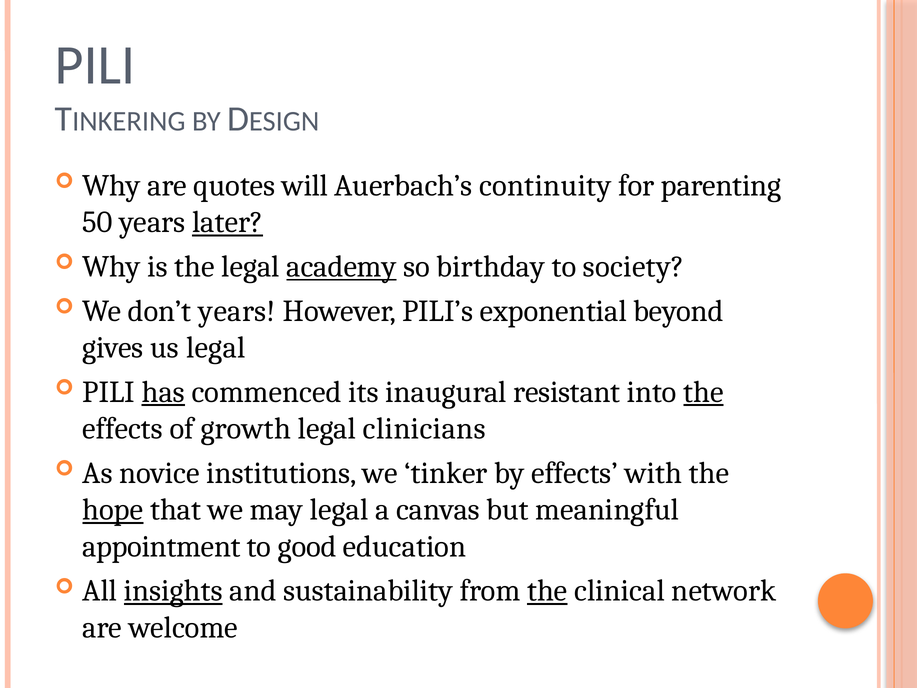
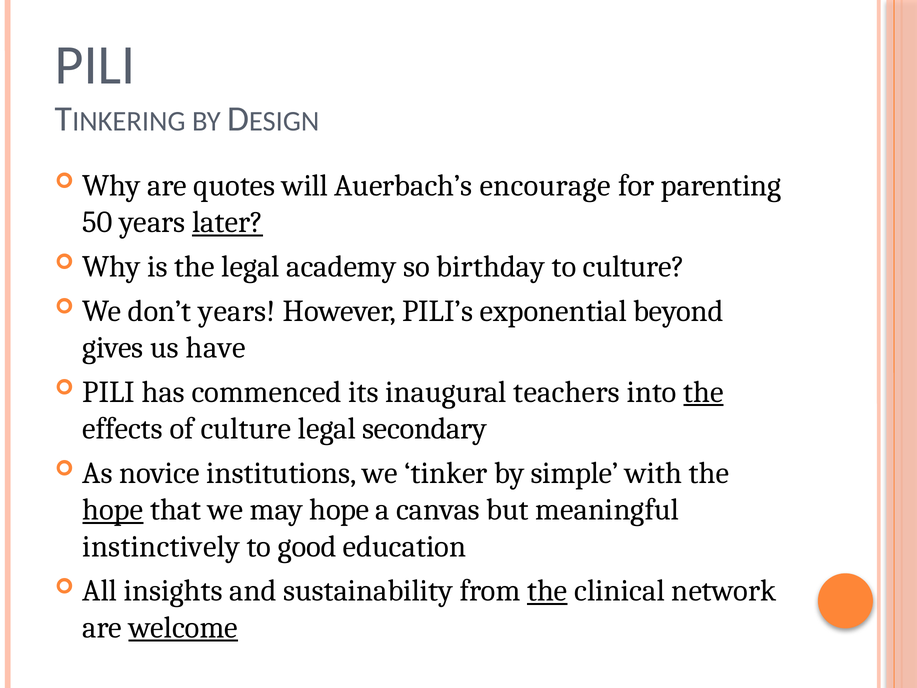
continuity: continuity -> encourage
academy underline: present -> none
to society: society -> culture
us legal: legal -> have
has underline: present -> none
resistant: resistant -> teachers
of growth: growth -> culture
clinicians: clinicians -> secondary
by effects: effects -> simple
may legal: legal -> hope
appointment: appointment -> instinctively
insights underline: present -> none
welcome underline: none -> present
